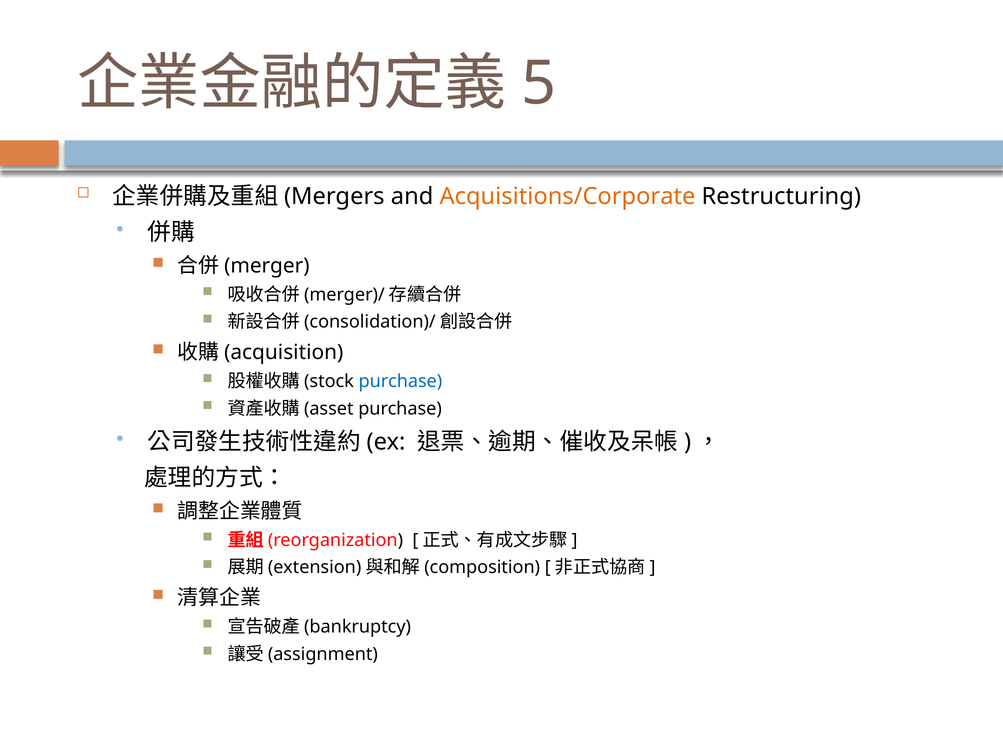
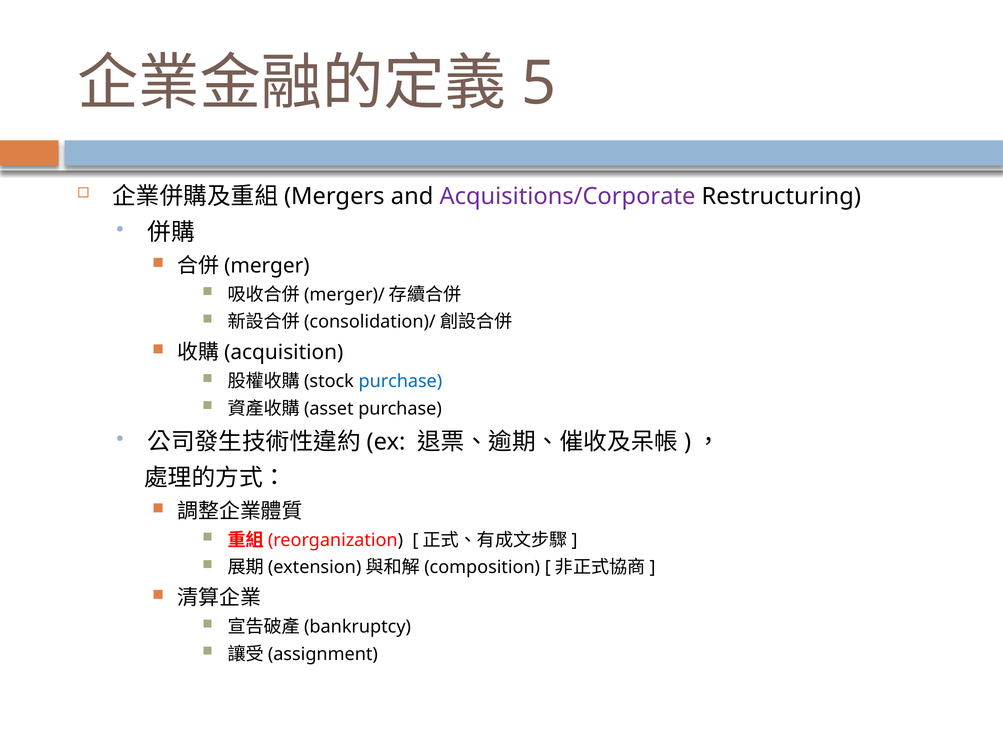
Acquisitions/Corporate colour: orange -> purple
